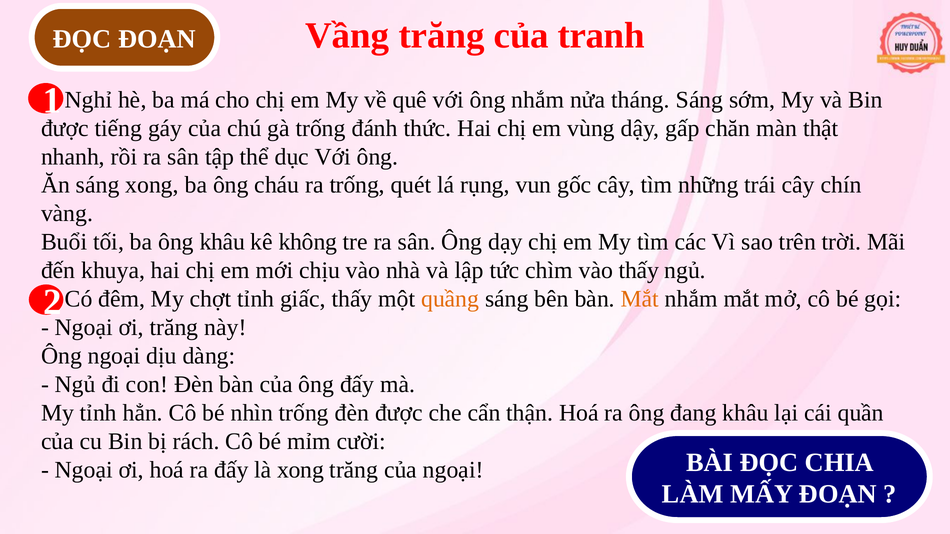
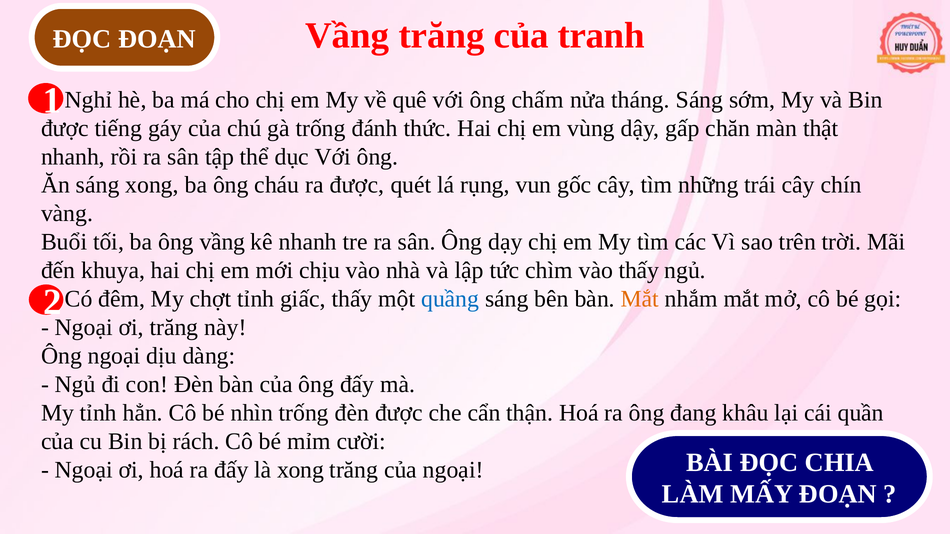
ông nhắm: nhắm -> chấm
ra trống: trống -> được
ông khâu: khâu -> vầng
kê không: không -> nhanh
quầng colour: orange -> blue
